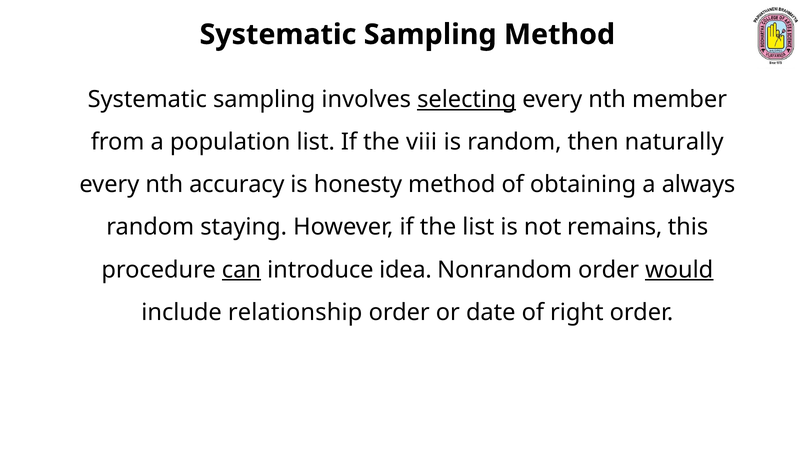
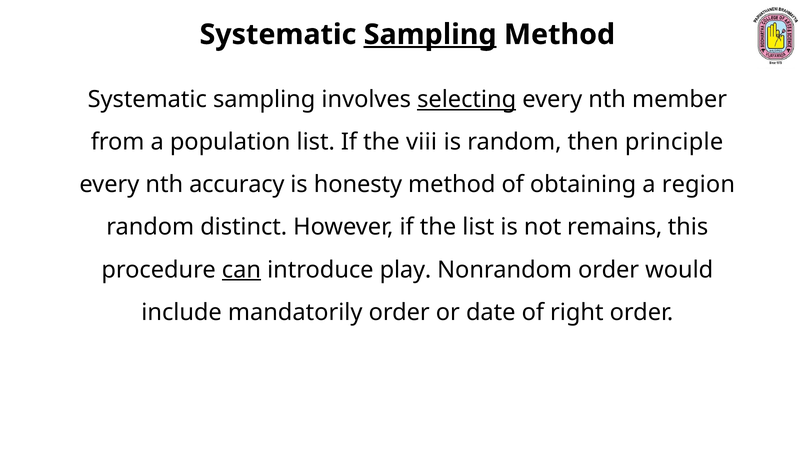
Sampling at (430, 35) underline: none -> present
naturally: naturally -> principle
always: always -> region
staying: staying -> distinct
idea: idea -> play
would underline: present -> none
relationship: relationship -> mandatorily
